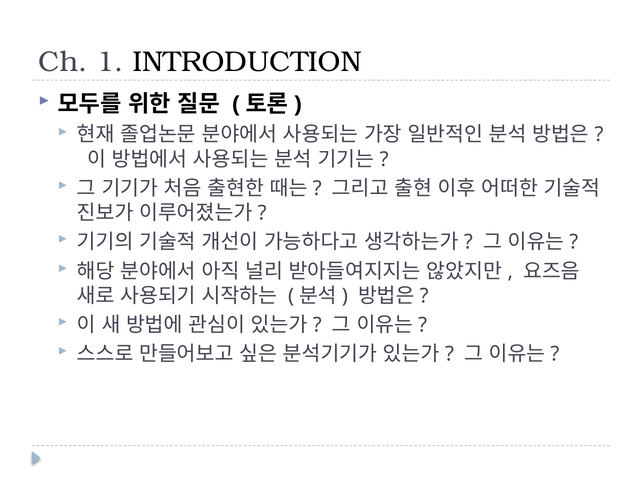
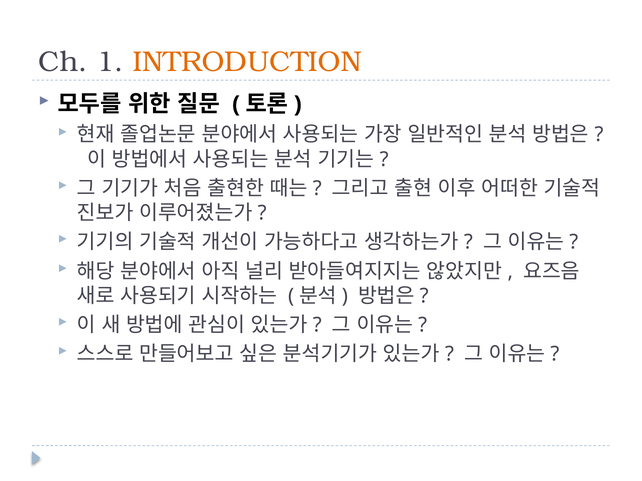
INTRODUCTION colour: black -> orange
